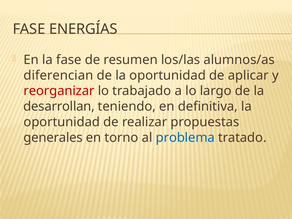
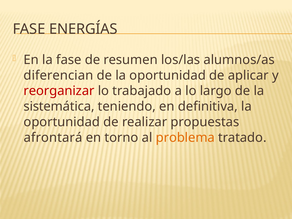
desarrollan: desarrollan -> sistemática
generales: generales -> afrontará
problema colour: blue -> orange
